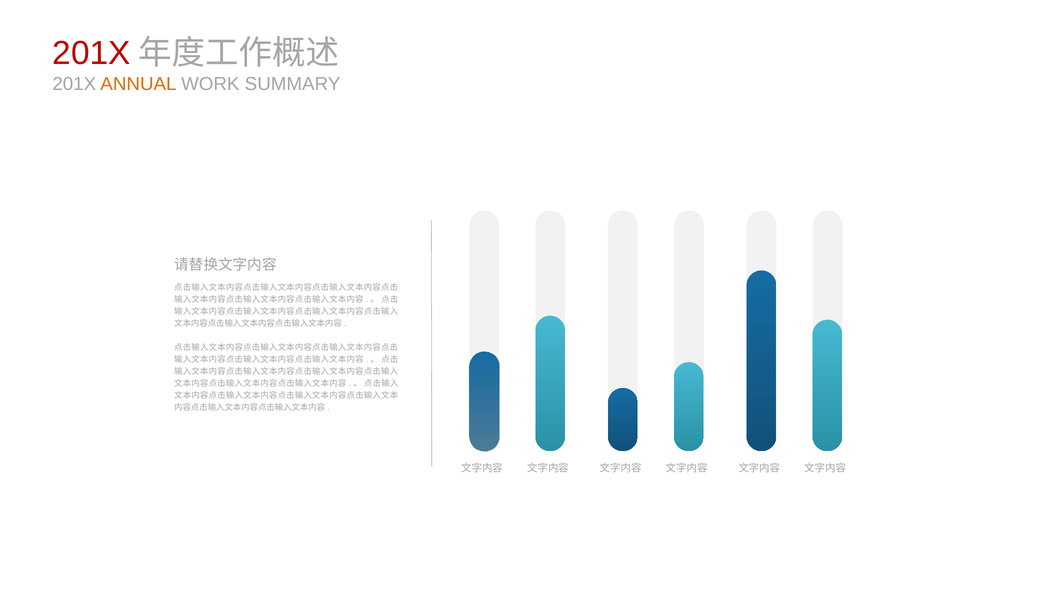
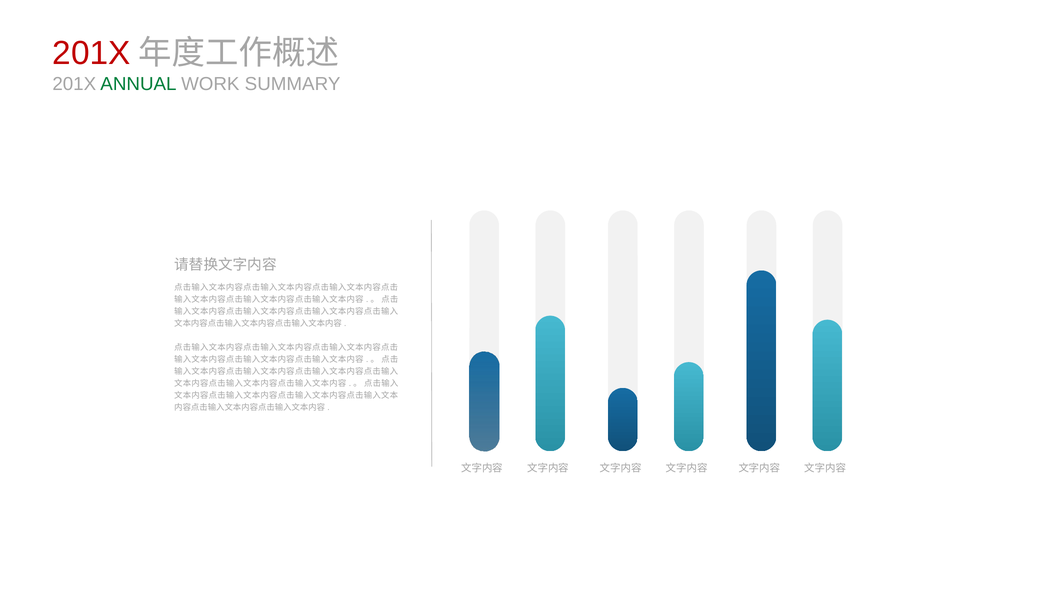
ANNUAL colour: orange -> green
